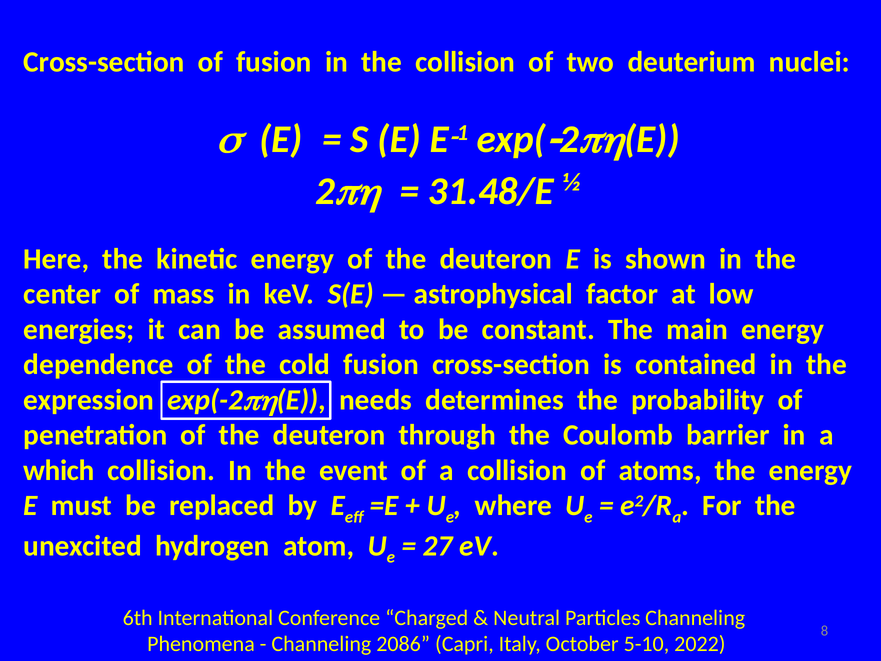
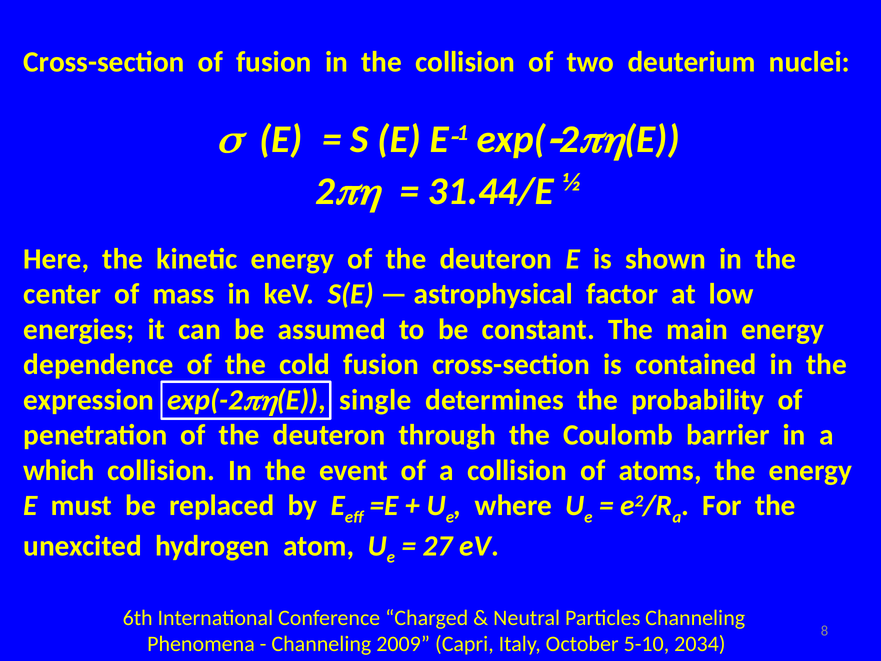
31.48/E: 31.48/E -> 31.44/E
needs: needs -> single
2086: 2086 -> 2009
2022: 2022 -> 2034
